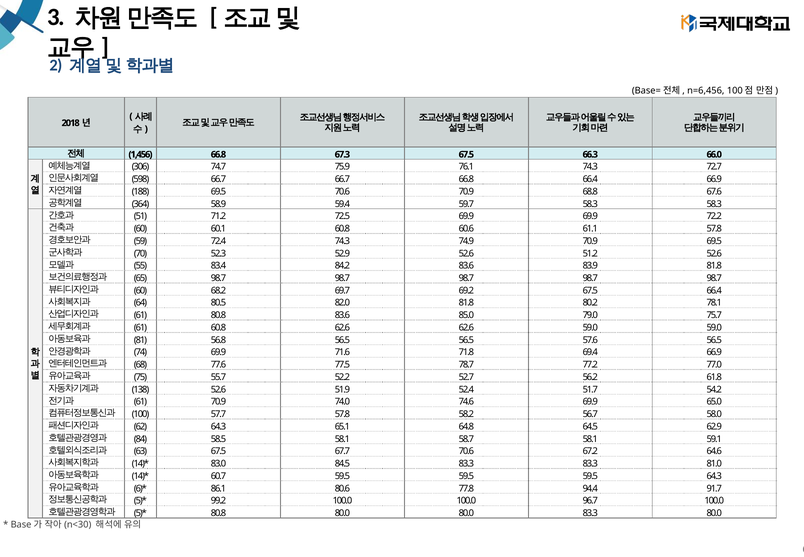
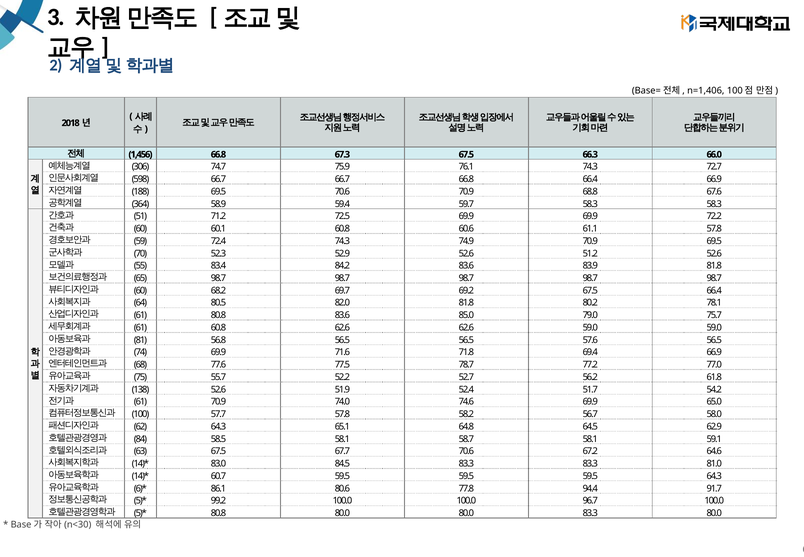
n=6,456: n=6,456 -> n=1,406
